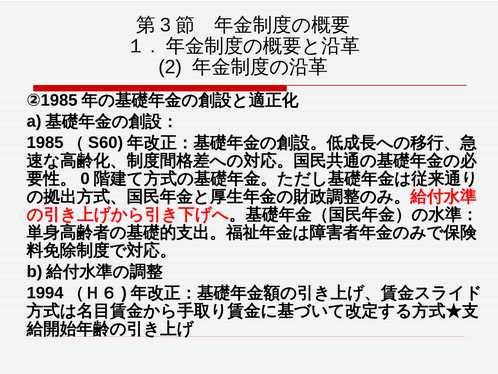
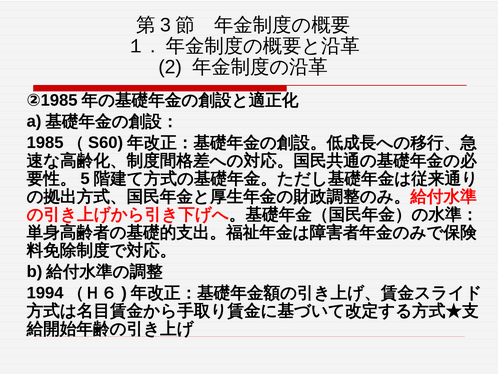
0: 0 -> 5
